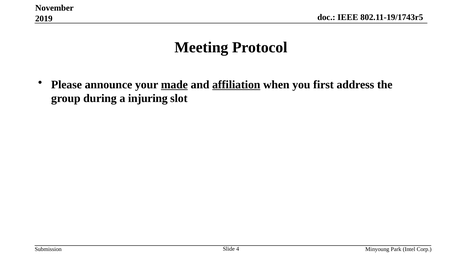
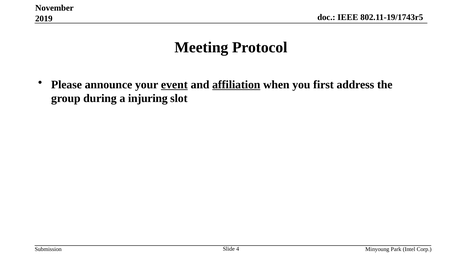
made: made -> event
